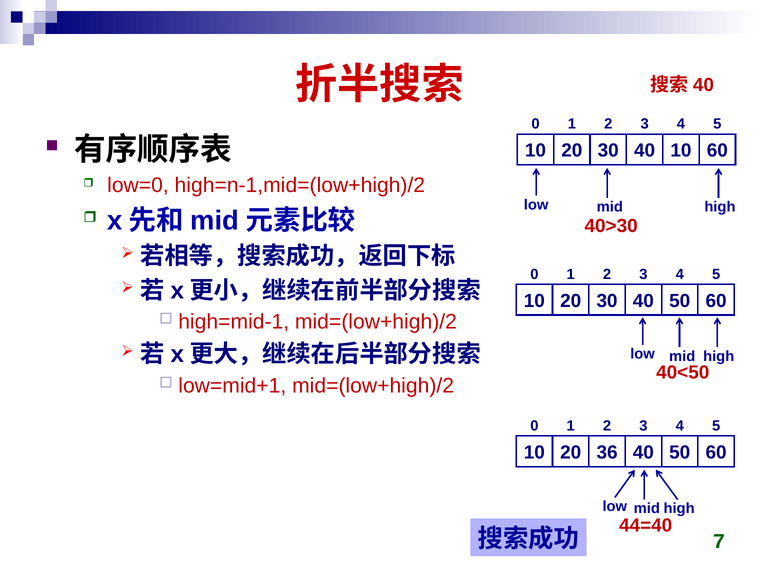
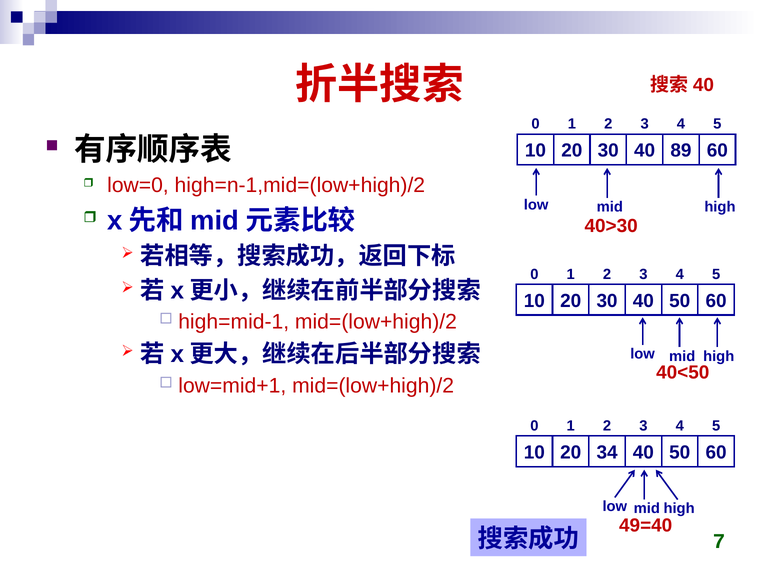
40 10: 10 -> 89
36: 36 -> 34
44=40: 44=40 -> 49=40
